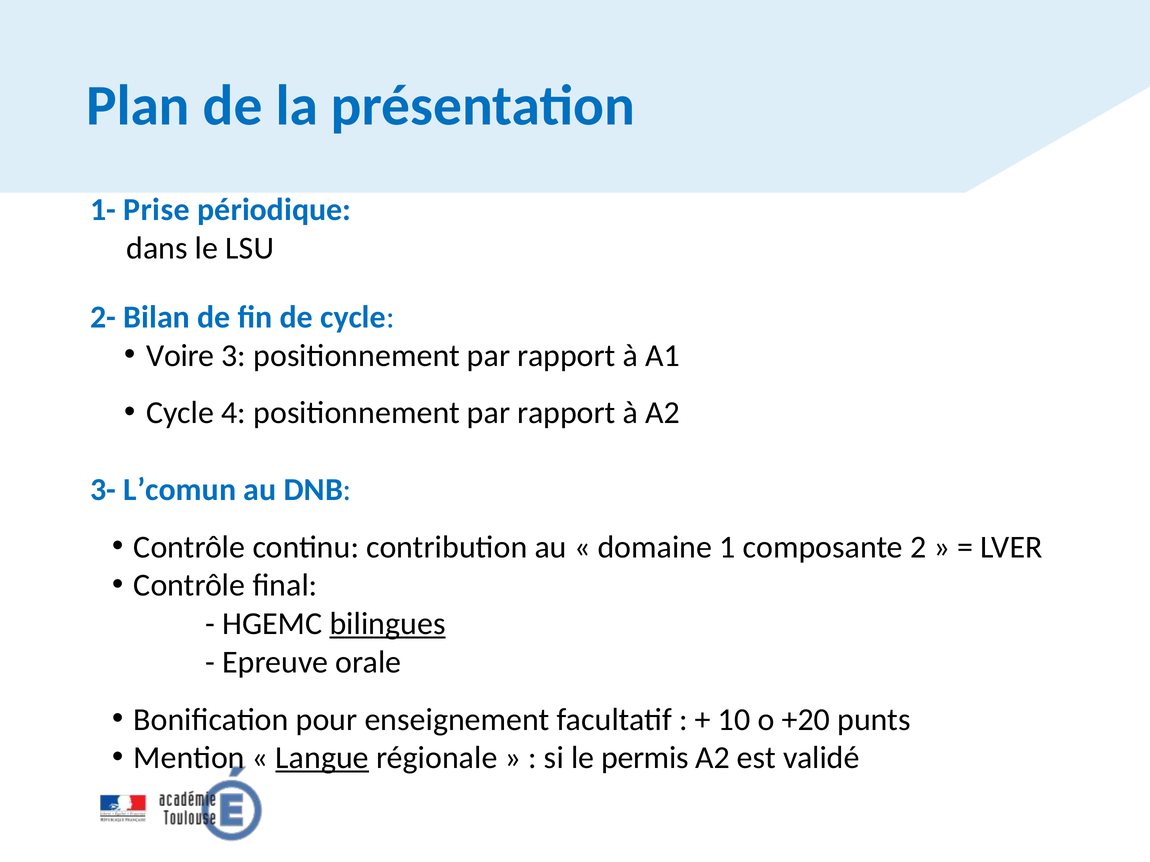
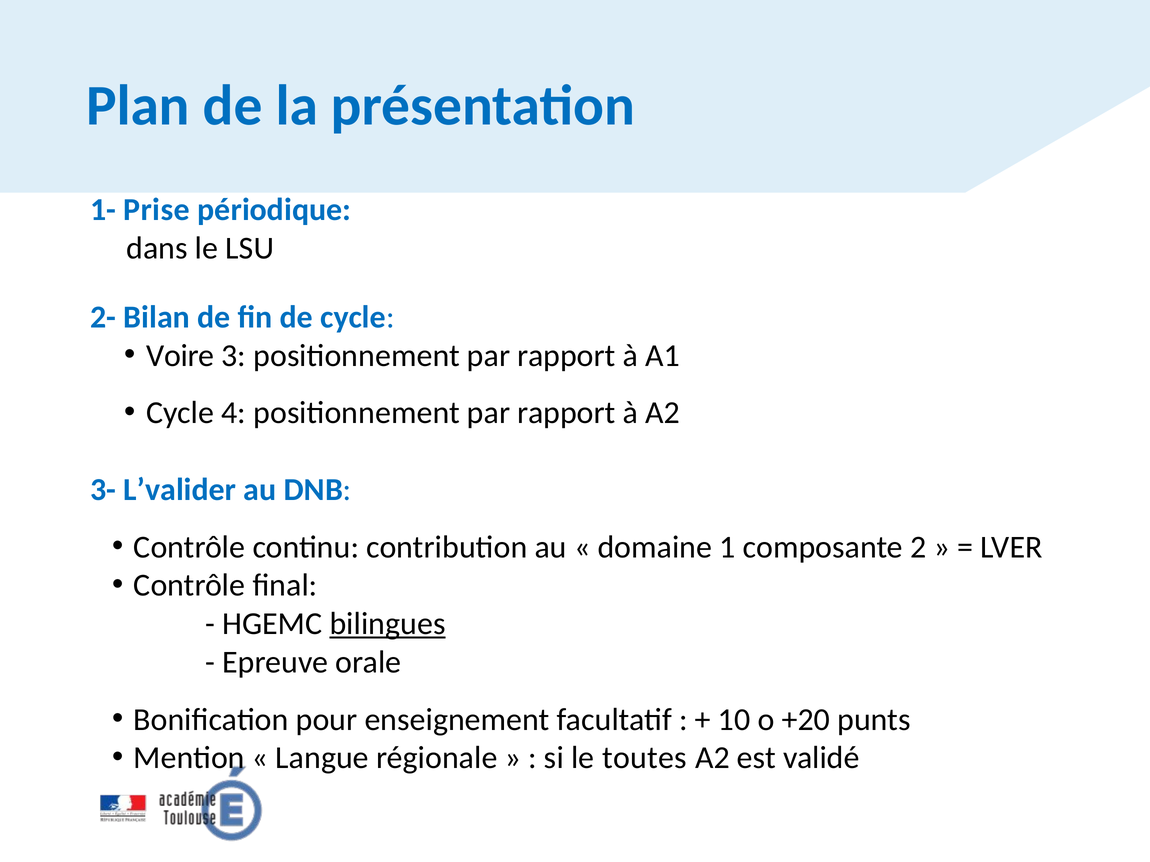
L’comun: L’comun -> L’valider
Langue underline: present -> none
permis: permis -> toutes
